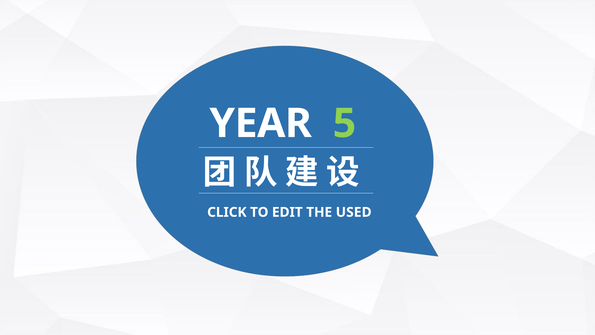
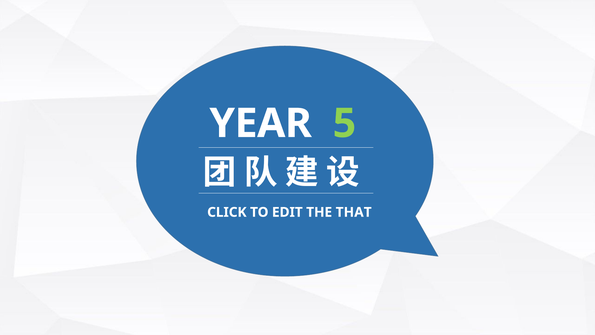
USED: USED -> THAT
